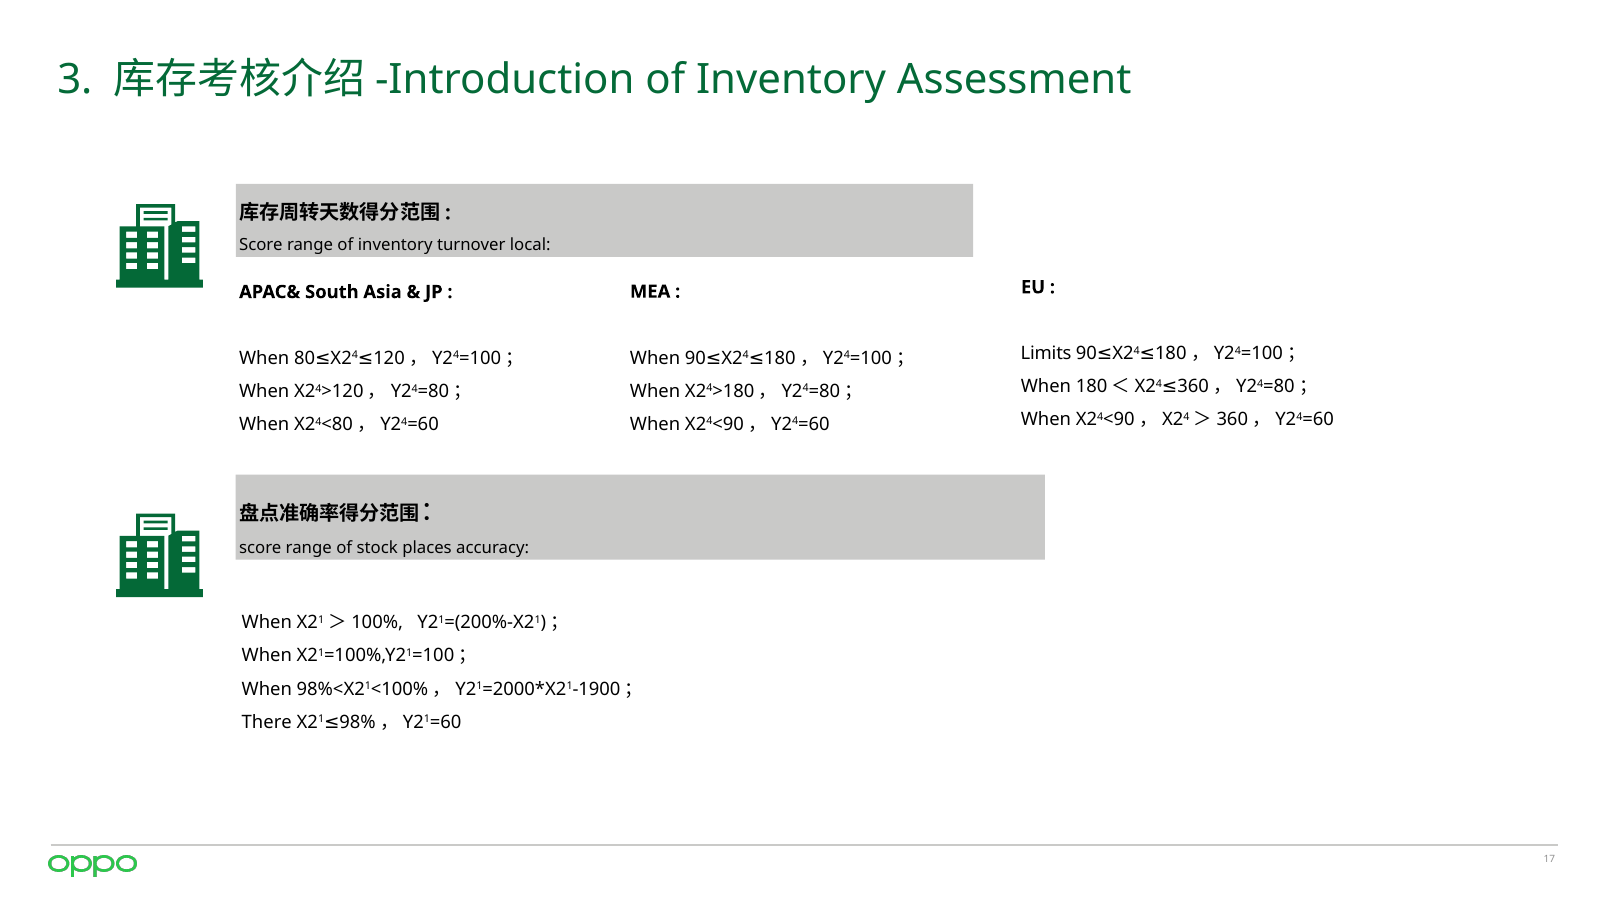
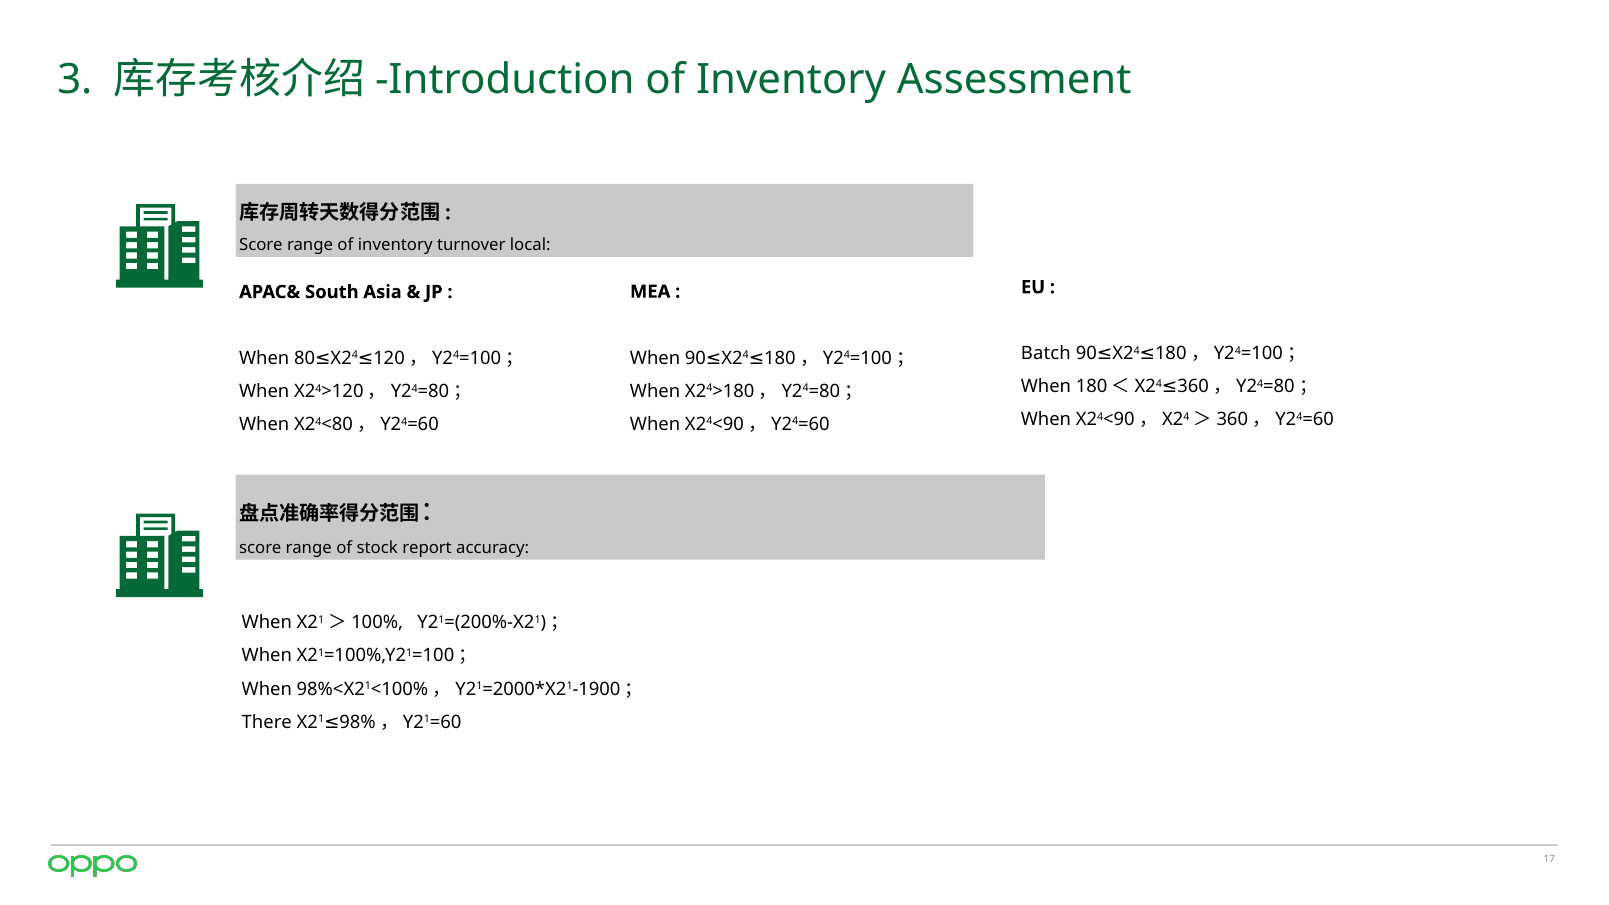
Limits: Limits -> Batch
places: places -> report
